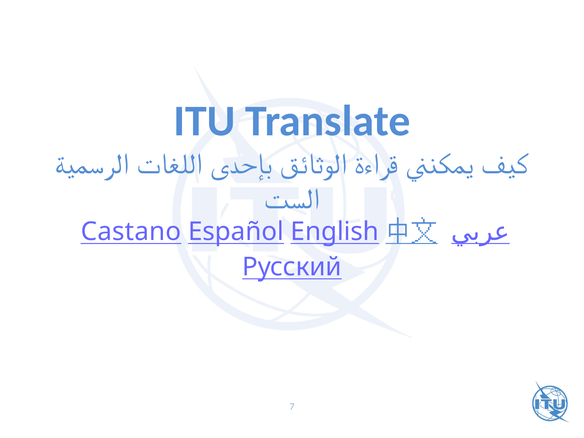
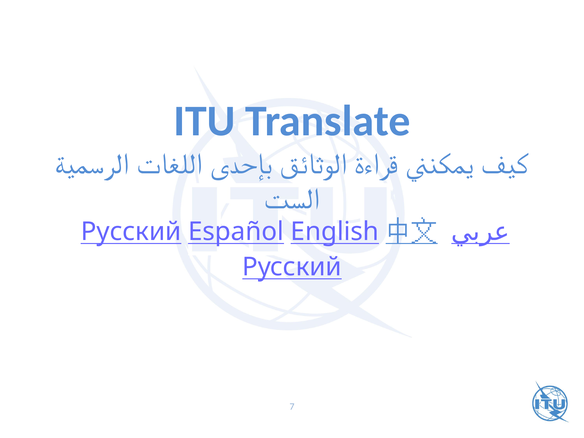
Castano at (131, 232): Castano -> Русский
